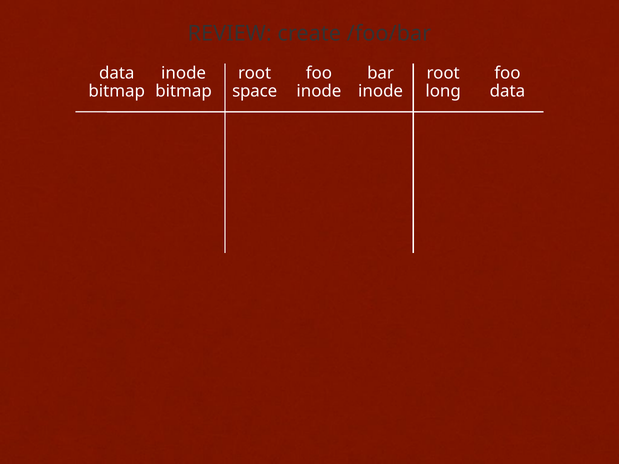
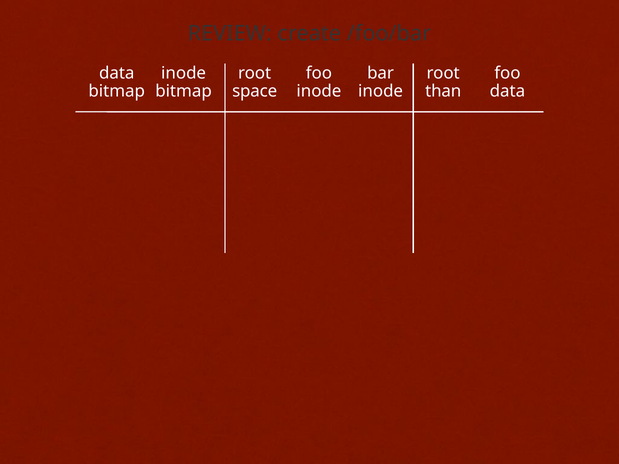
long: long -> than
